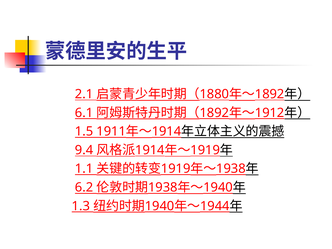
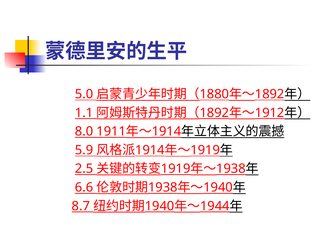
2.1: 2.1 -> 5.0
6.1: 6.1 -> 1.1
1.5: 1.5 -> 8.0
9.4: 9.4 -> 5.9
1.1: 1.1 -> 2.5
6.2: 6.2 -> 6.6
1.3: 1.3 -> 8.7
